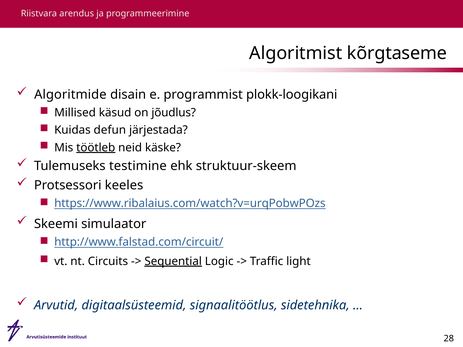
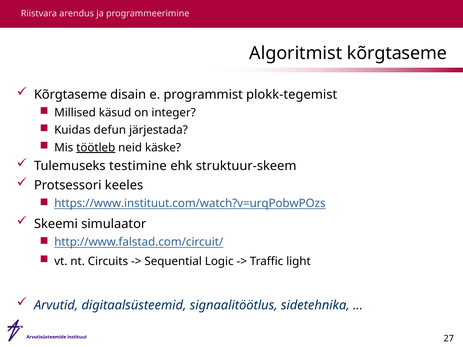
Algoritmide at (70, 95): Algoritmide -> Kõrgtaseme
plokk-loogikani: plokk-loogikani -> plokk-tegemist
jõudlus: jõudlus -> integer
https://www.ribalaius.com/watch?v=urqPobwPOzs: https://www.ribalaius.com/watch?v=urqPobwPOzs -> https://www.instituut.com/watch?v=urqPobwPOzs
Sequential underline: present -> none
28: 28 -> 27
